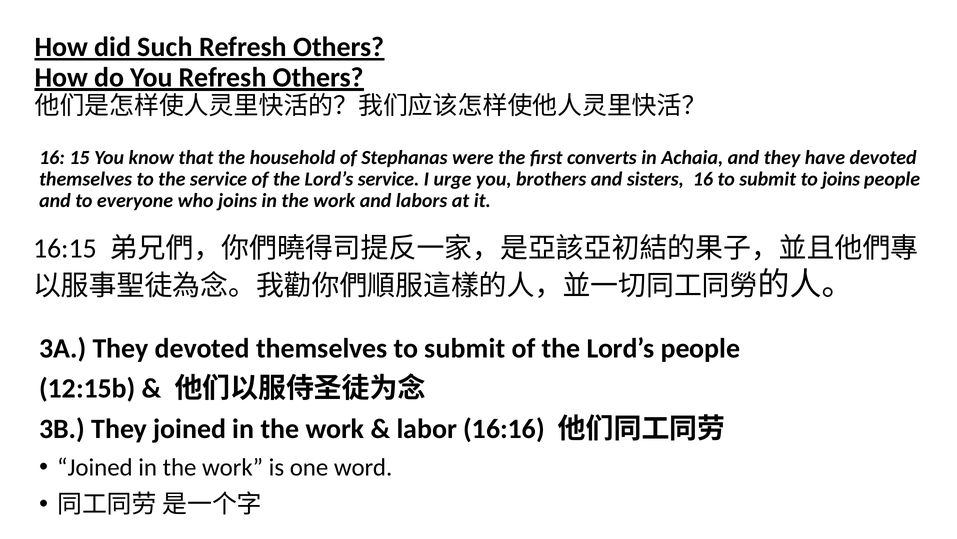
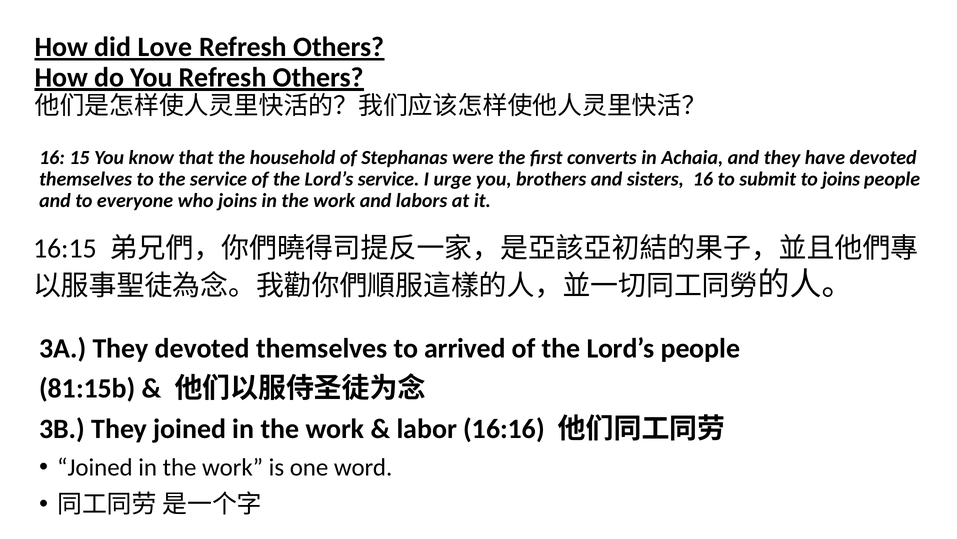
Such: Such -> Love
themselves to submit: submit -> arrived
12:15b: 12:15b -> 81:15b
